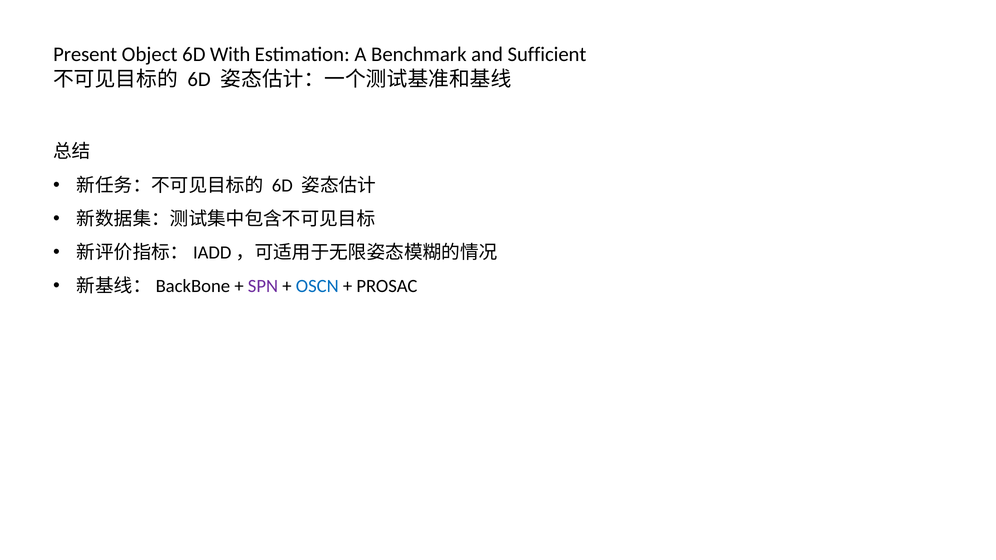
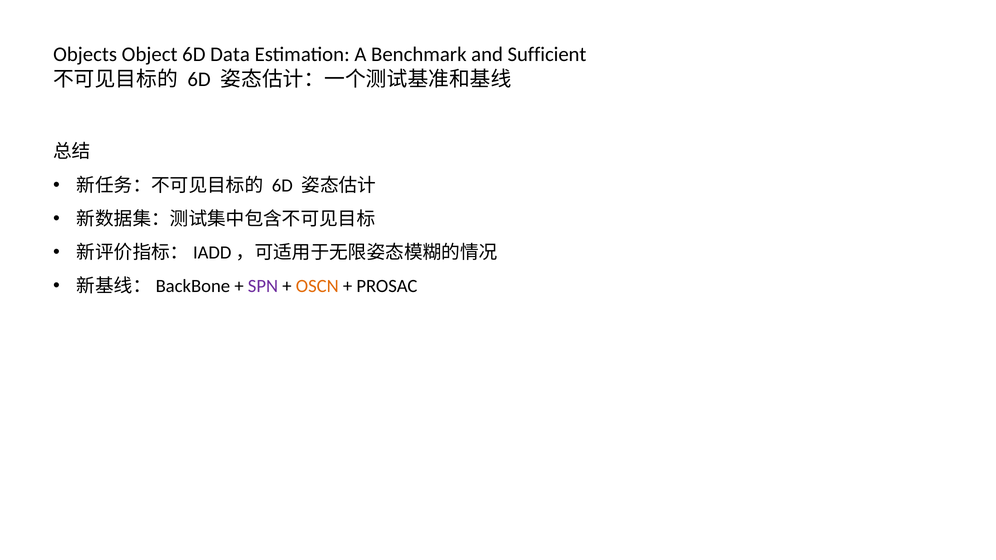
Present: Present -> Objects
With: With -> Data
OSCN colour: blue -> orange
